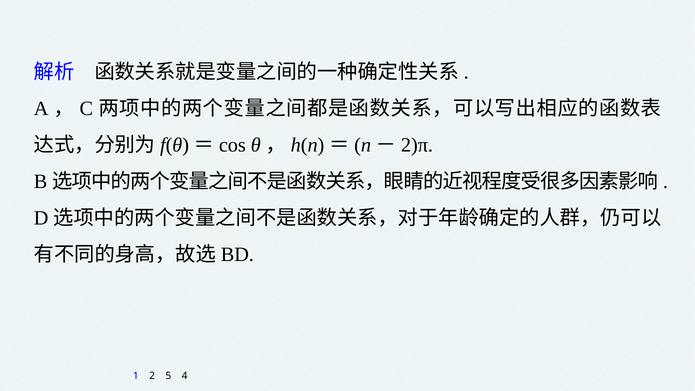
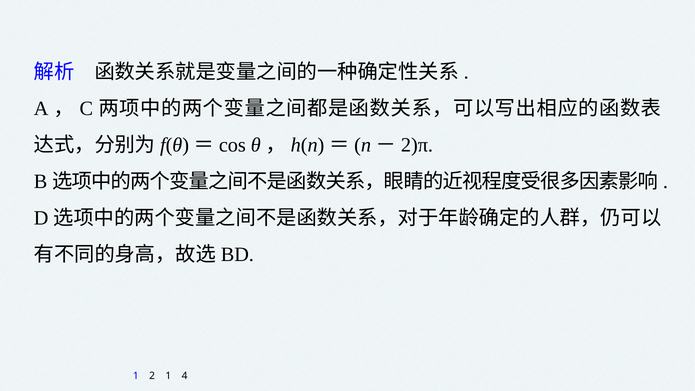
2 5: 5 -> 1
